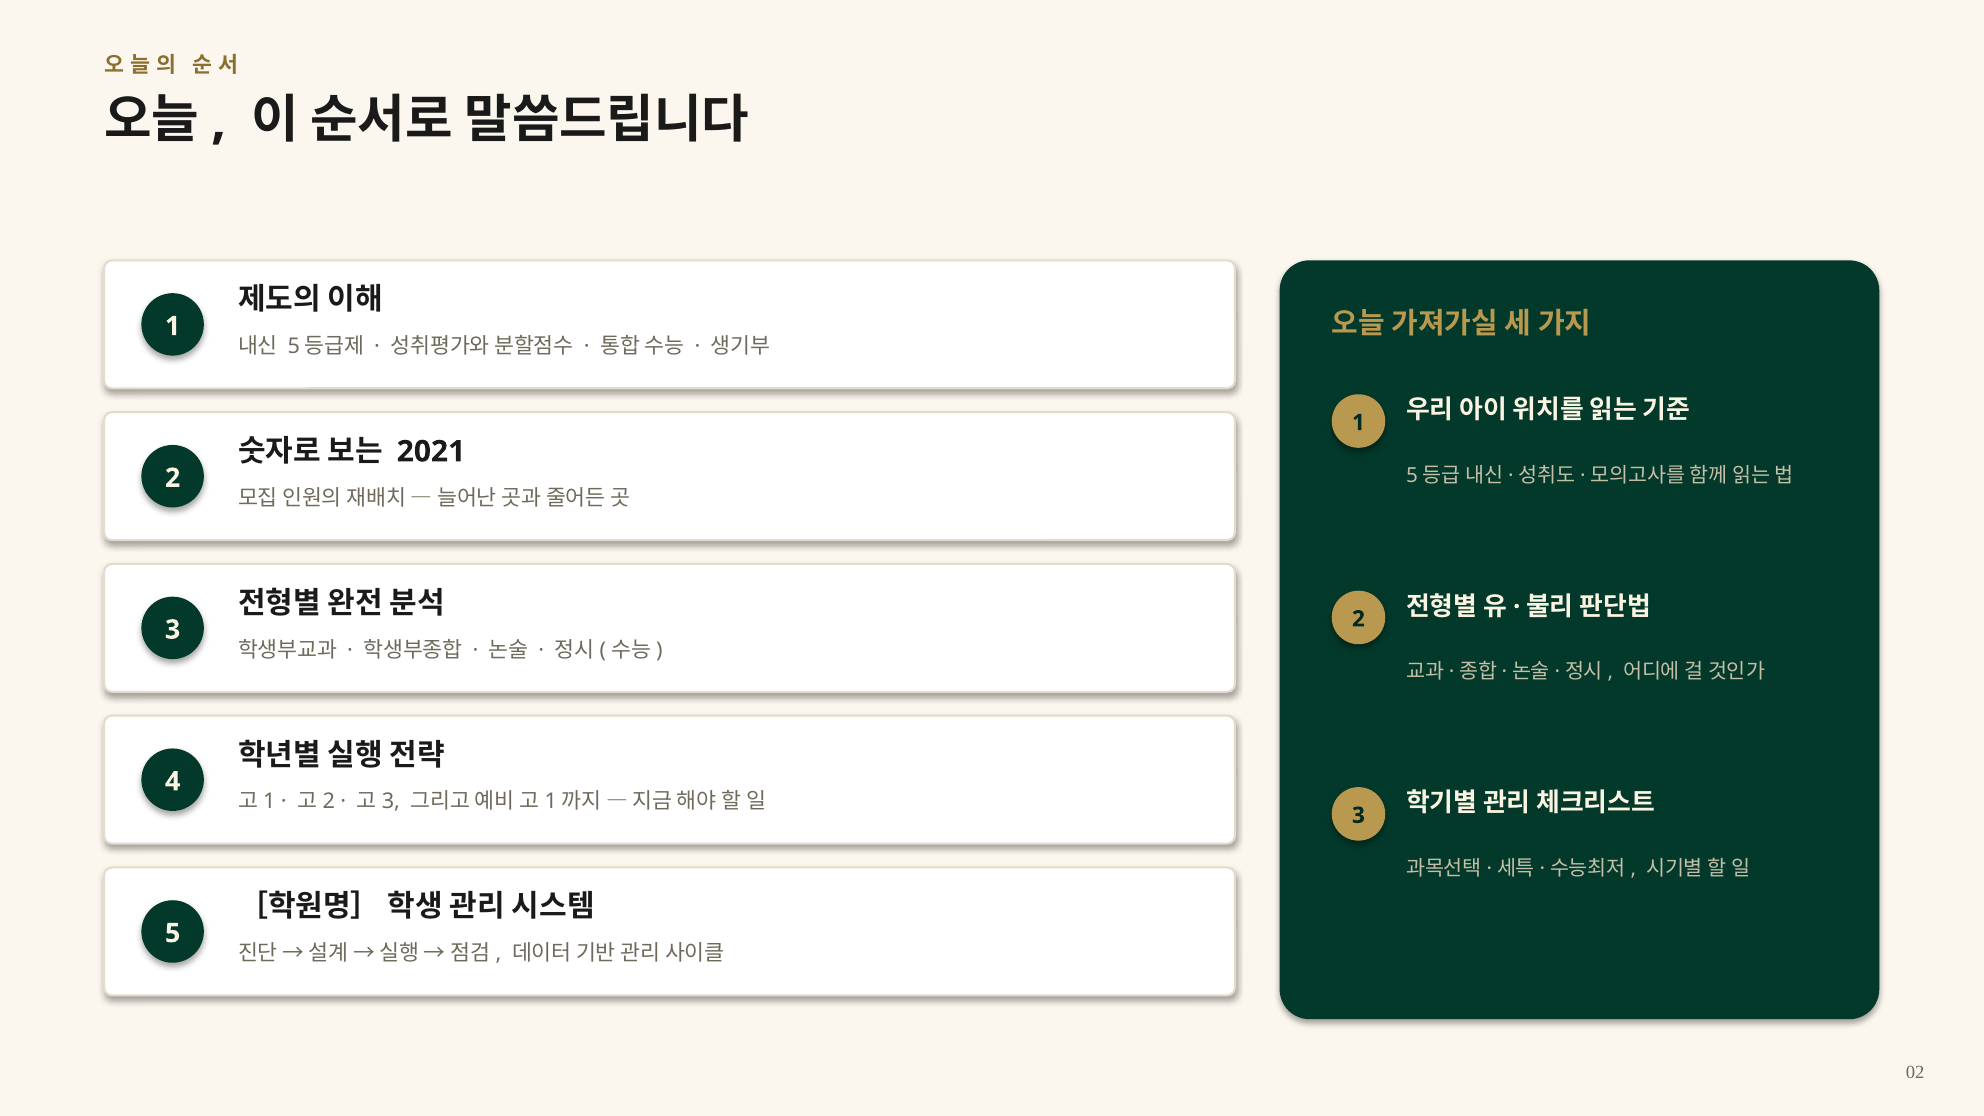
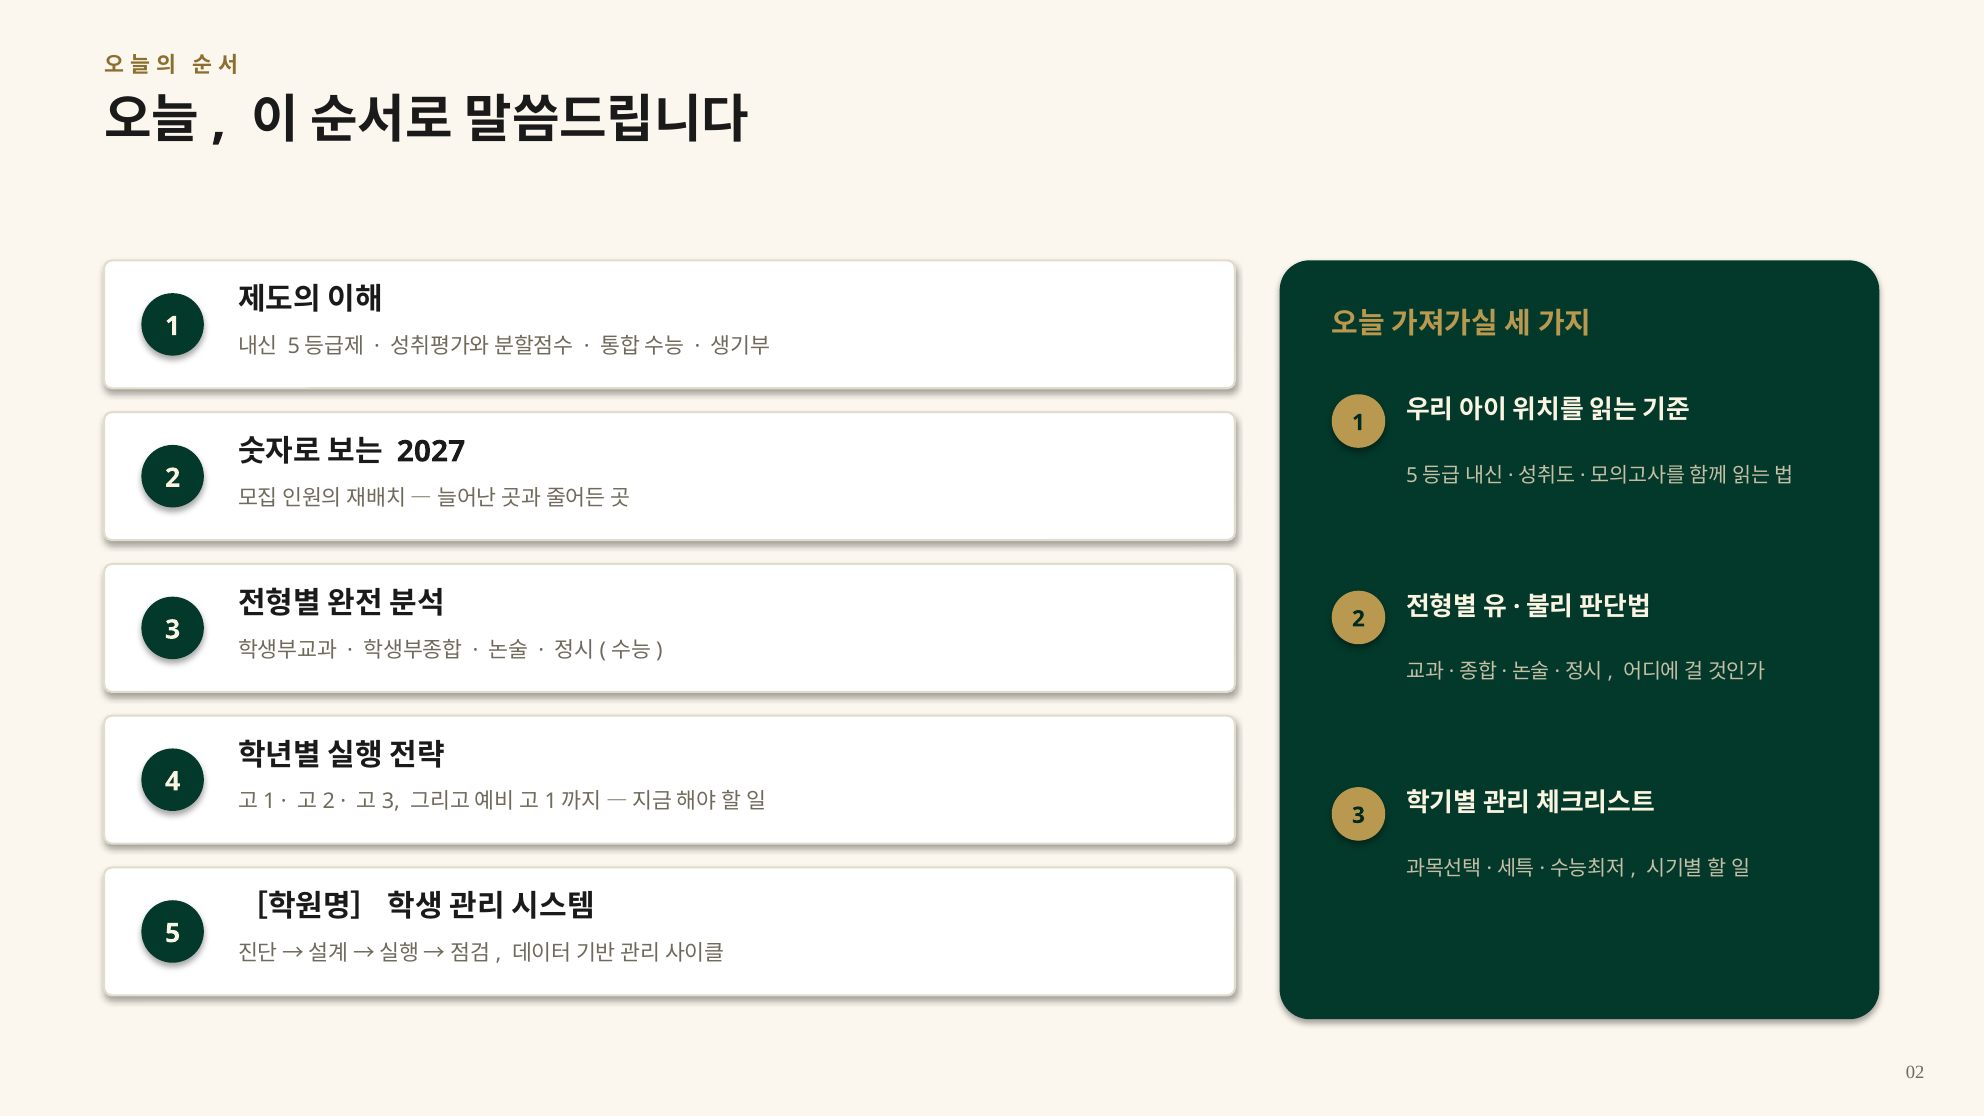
2021: 2021 -> 2027
